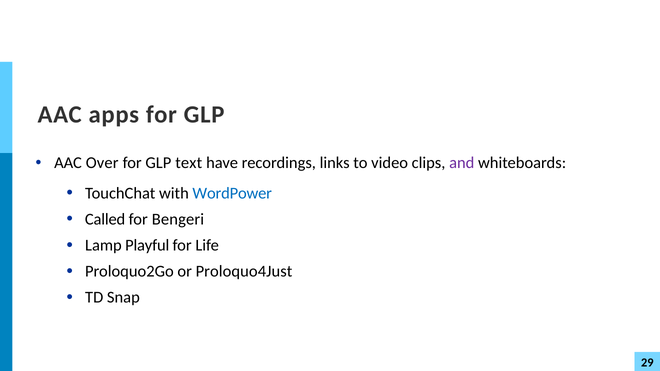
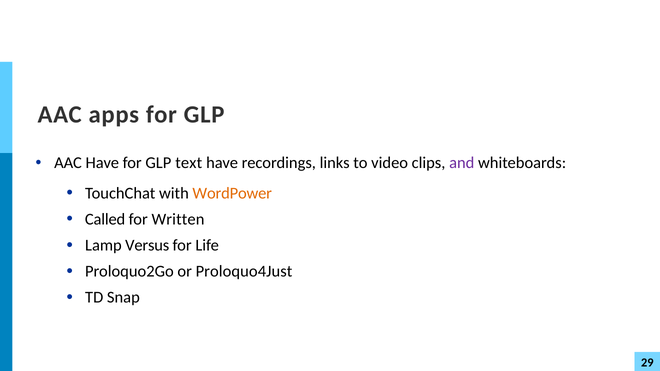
AAC Over: Over -> Have
WordPower colour: blue -> orange
Bengeri: Bengeri -> Written
Playful: Playful -> Versus
